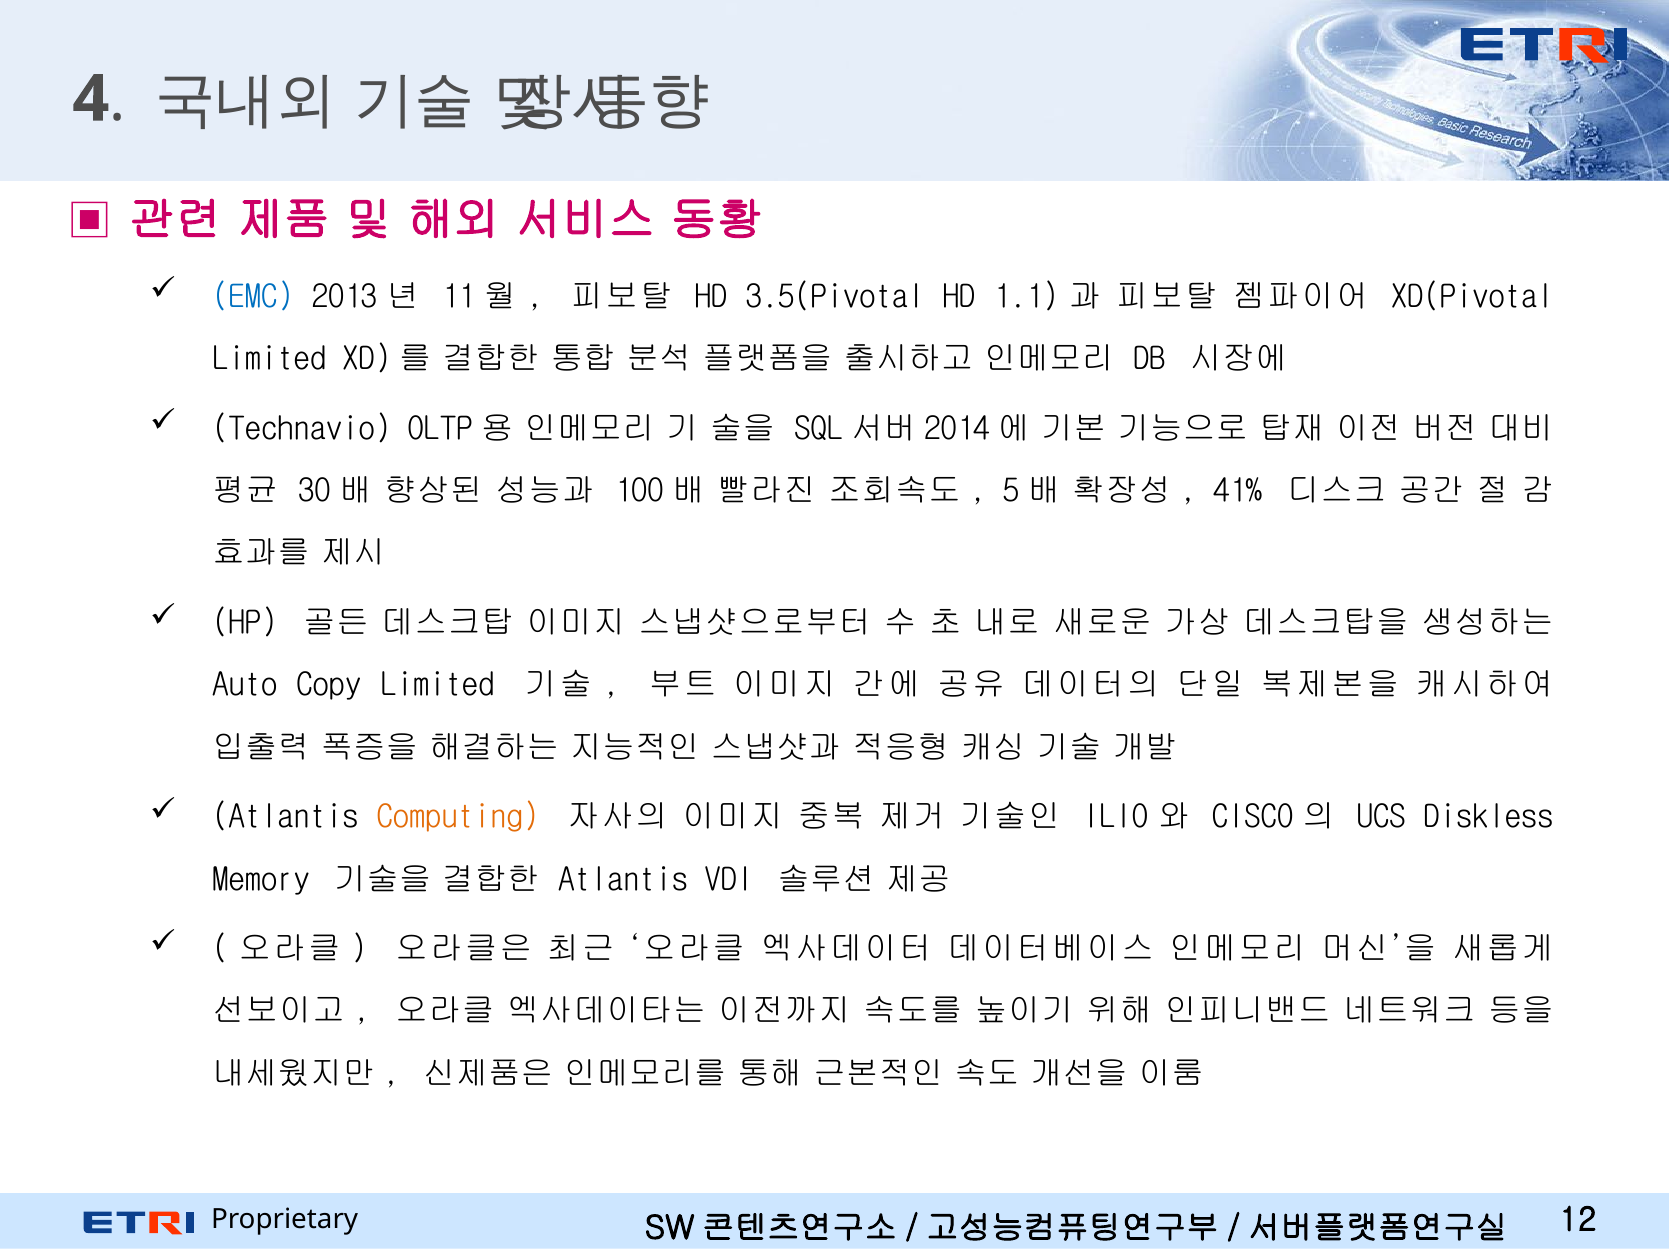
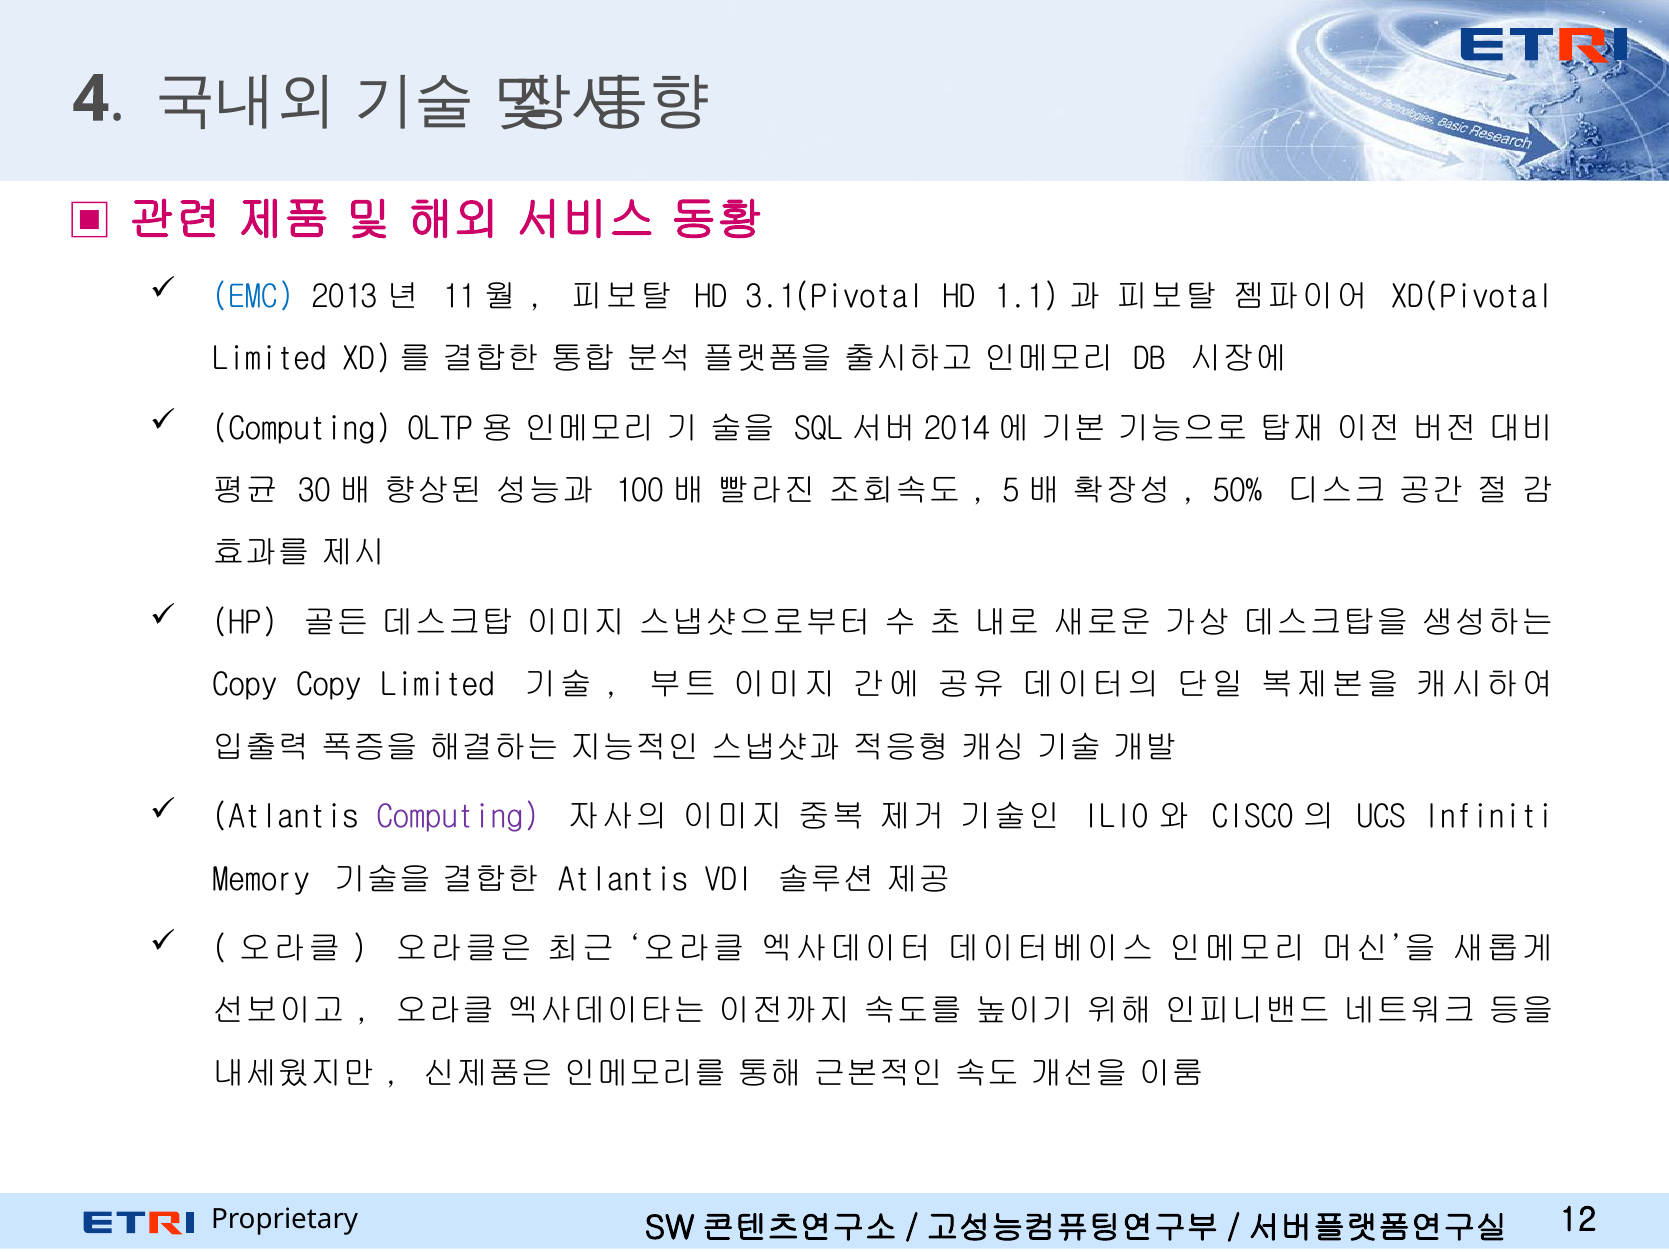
3.5(Pivotal: 3.5(Pivotal -> 3.1(Pivotal
Technavio at (302, 428): Technavio -> Computing
41%: 41% -> 50%
Auto at (245, 685): Auto -> Copy
Computing at (458, 817) colour: orange -> purple
Diskless: Diskless -> Infiniti
